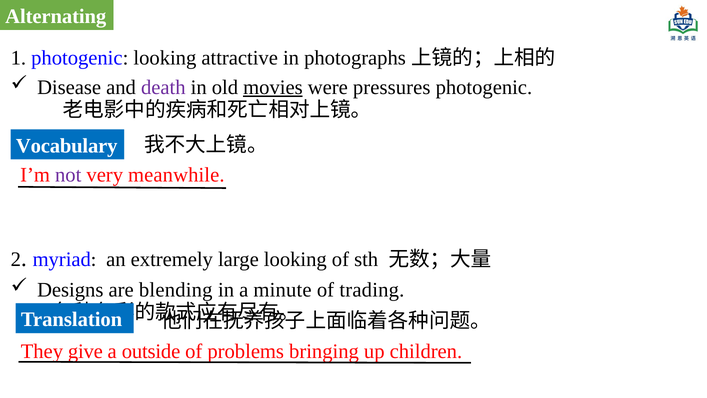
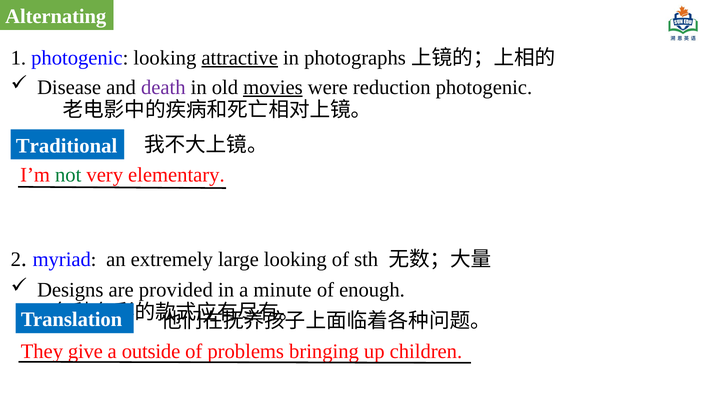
attractive underline: none -> present
pressures: pressures -> reduction
Vocabulary: Vocabulary -> Traditional
not colour: purple -> green
meanwhile: meanwhile -> elementary
blending: blending -> provided
trading: trading -> enough
